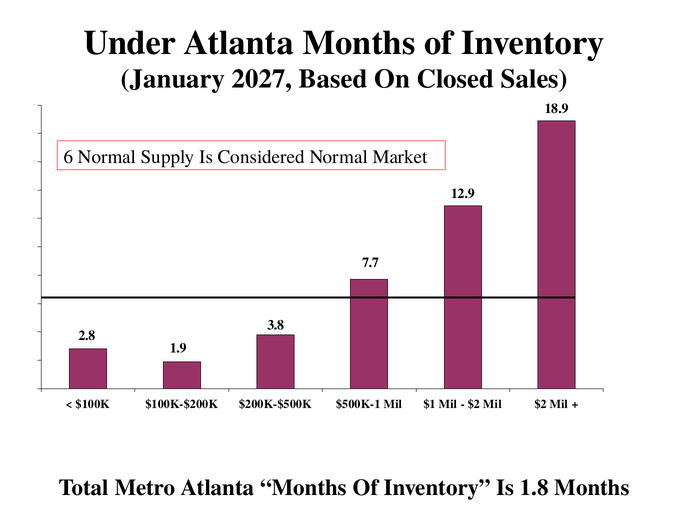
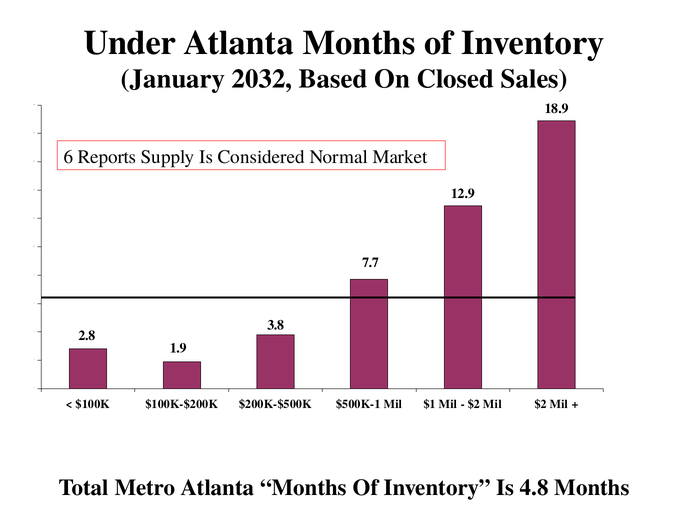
2027: 2027 -> 2032
6 Normal: Normal -> Reports
1.8: 1.8 -> 4.8
